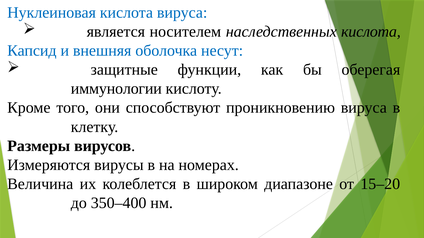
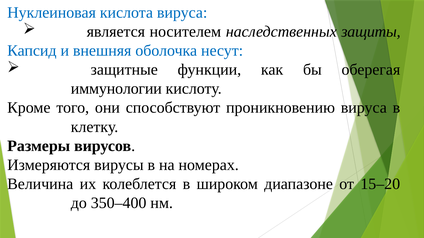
наследственных кислота: кислота -> защиты
